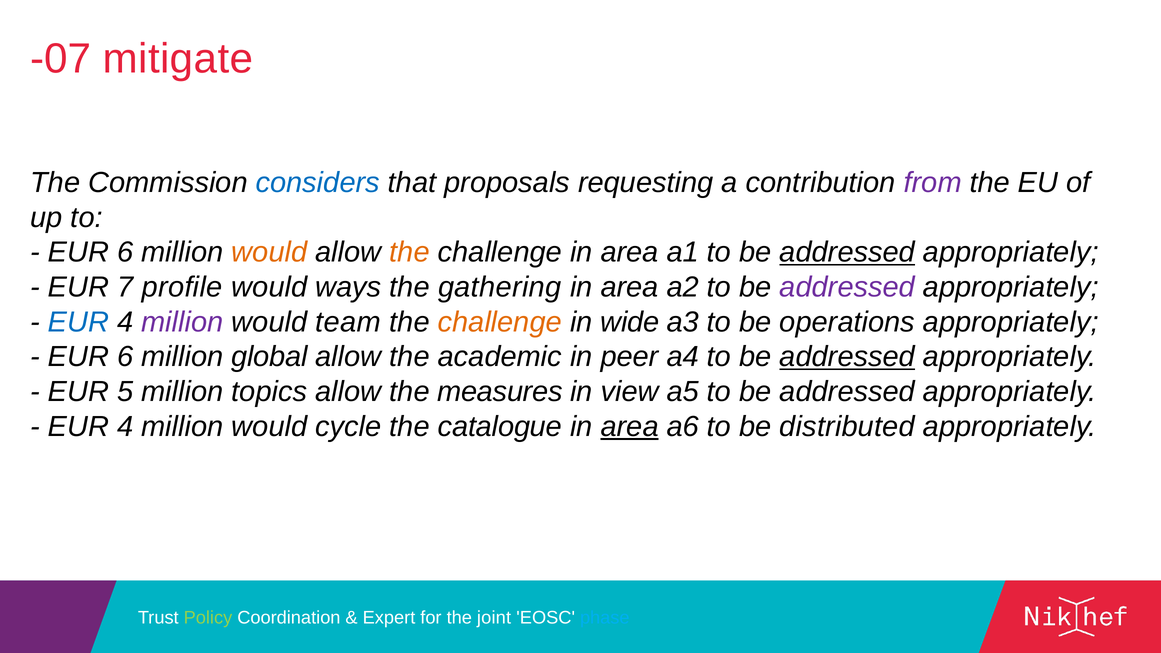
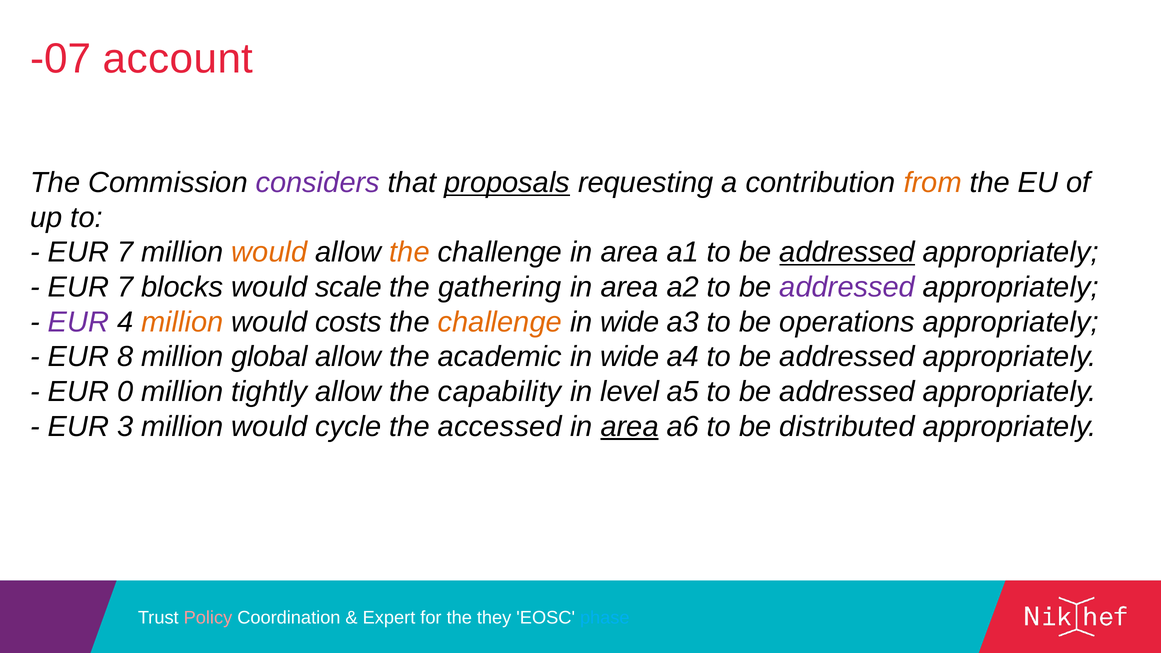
mitigate: mitigate -> account
considers colour: blue -> purple
proposals underline: none -> present
from colour: purple -> orange
6 at (125, 252): 6 -> 7
profile: profile -> blocks
ways: ways -> scale
EUR at (78, 322) colour: blue -> purple
million at (182, 322) colour: purple -> orange
team: team -> costs
6 at (125, 357): 6 -> 8
peer at (630, 357): peer -> wide
addressed at (847, 357) underline: present -> none
5: 5 -> 0
topics: topics -> tightly
measures: measures -> capability
view: view -> level
4 at (125, 427): 4 -> 3
catalogue: catalogue -> accessed
Policy colour: light green -> pink
joint: joint -> they
